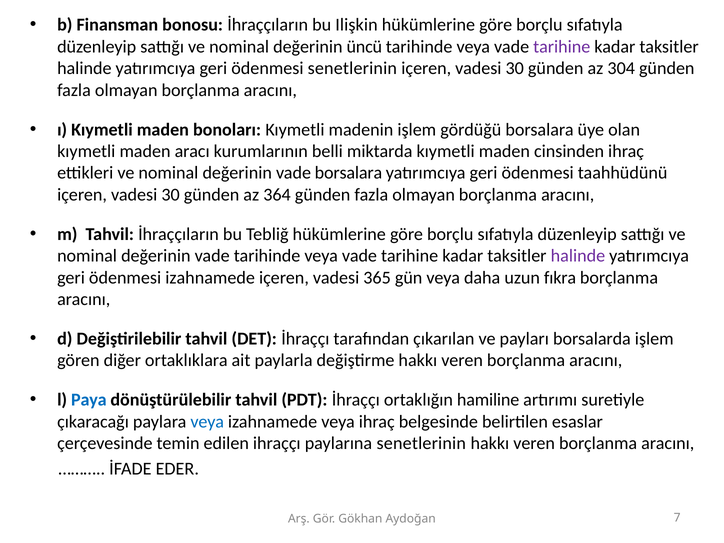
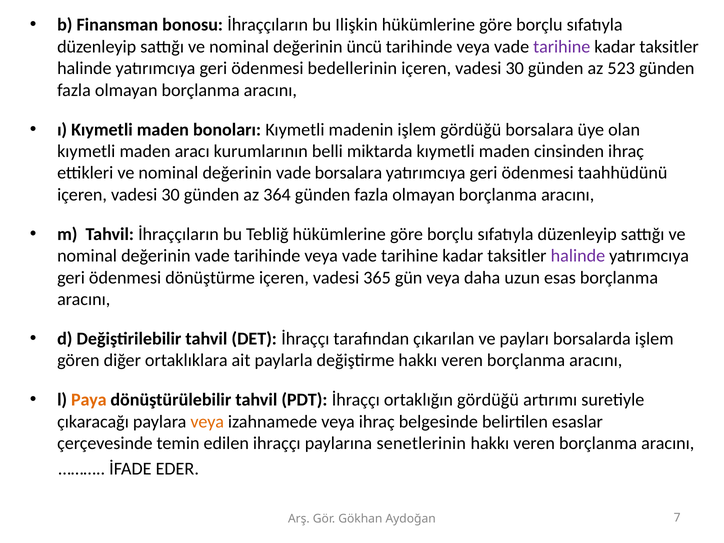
ödenmesi senetlerinin: senetlerinin -> bedellerinin
304: 304 -> 523
ödenmesi izahnamede: izahnamede -> dönüştürme
fıkra: fıkra -> esas
Paya colour: blue -> orange
ortaklığın hamiline: hamiline -> gördüğü
veya at (207, 422) colour: blue -> orange
